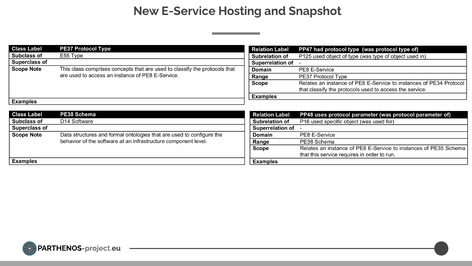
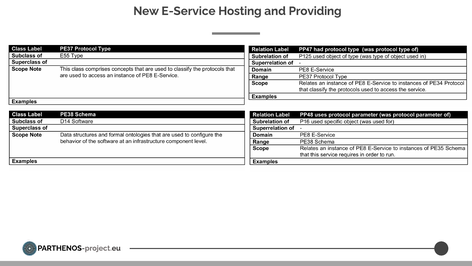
Snapshot: Snapshot -> Providing
